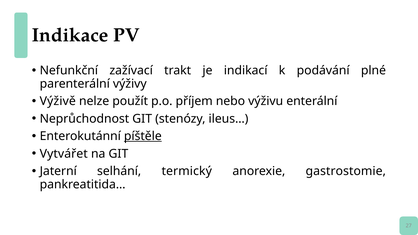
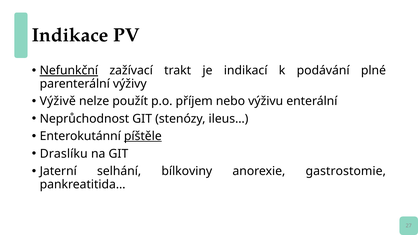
Nefunkční underline: none -> present
Vytvářet: Vytvářet -> Draslíku
termický: termický -> bílkoviny
